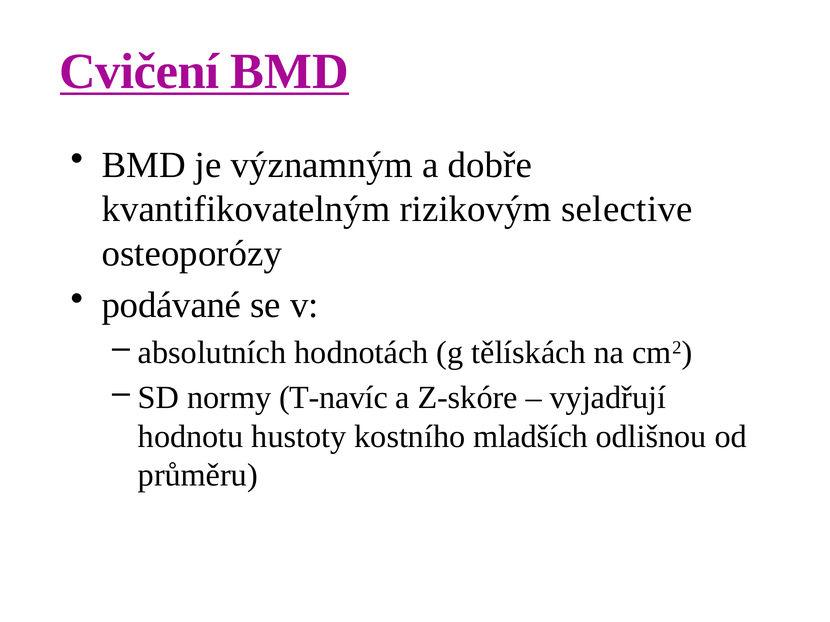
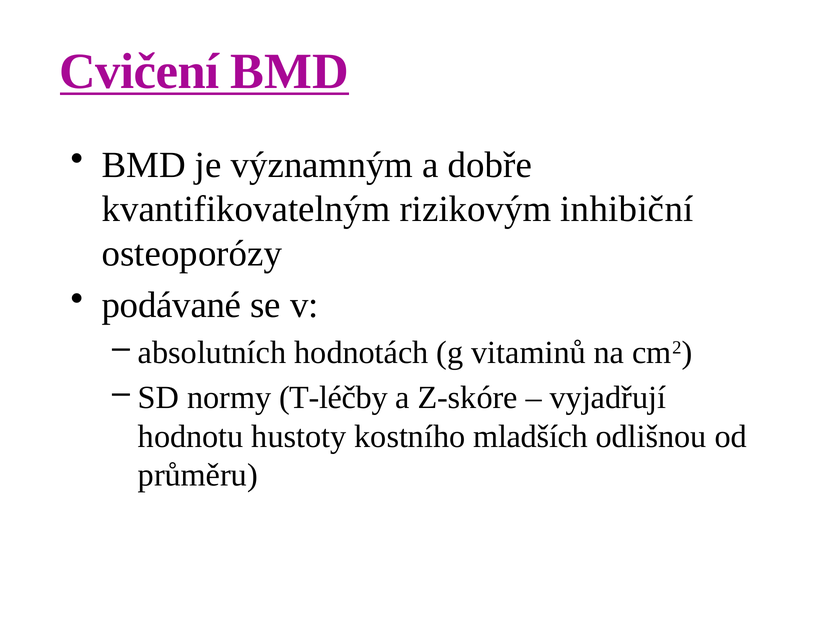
selective: selective -> inhibiční
tělískách: tělískách -> vitaminů
T-navíc: T-navíc -> T-léčby
